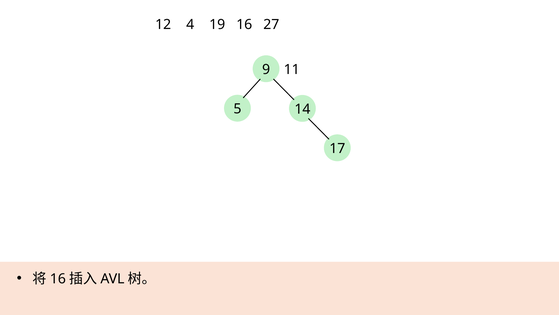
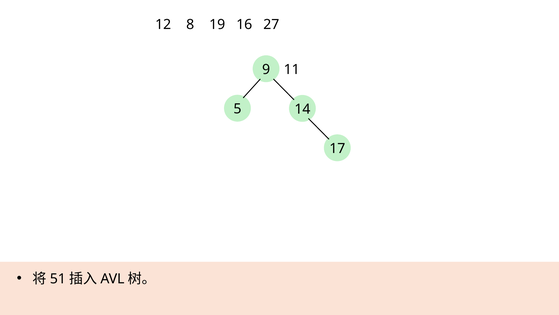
4: 4 -> 8
16 at (58, 278): 16 -> 51
